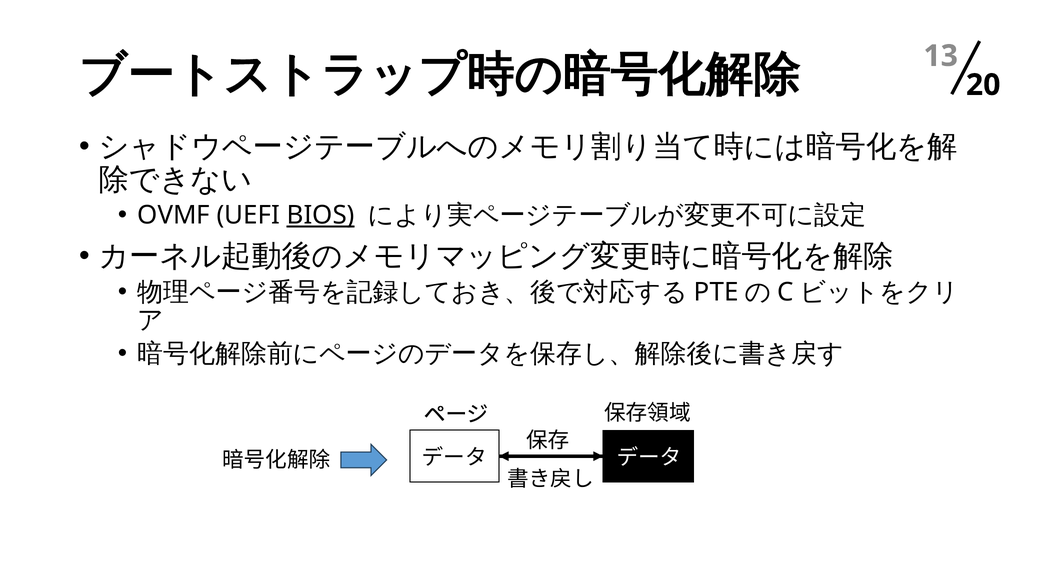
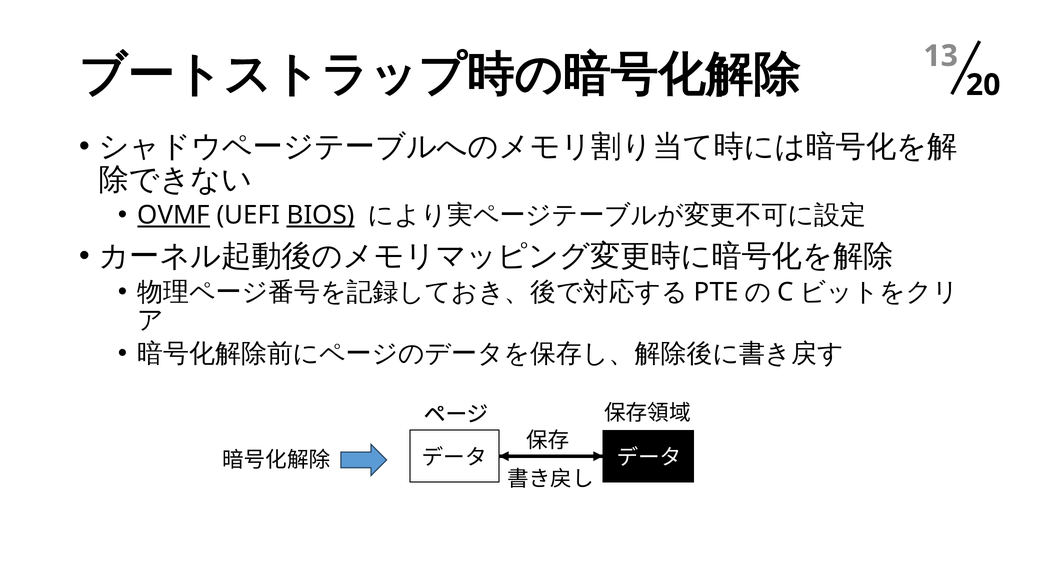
OVMF underline: none -> present
